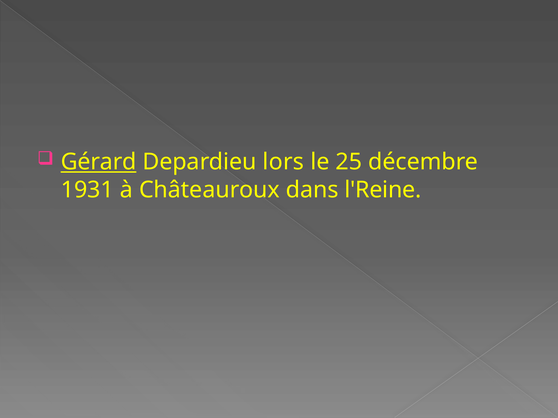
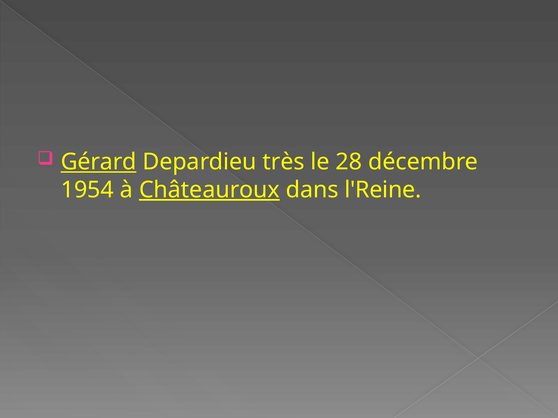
lors: lors -> très
25: 25 -> 28
1931: 1931 -> 1954
Châteauroux underline: none -> present
